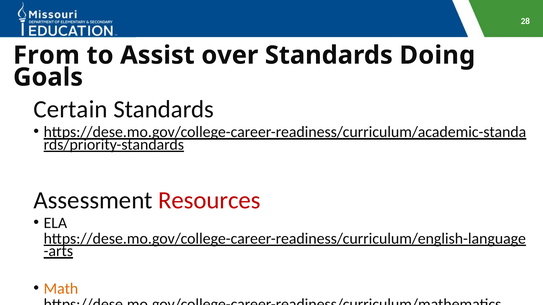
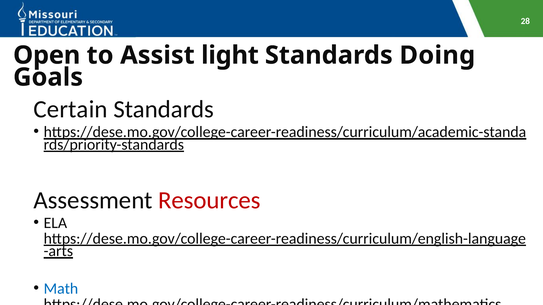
From: From -> Open
over: over -> light
Math colour: orange -> blue
